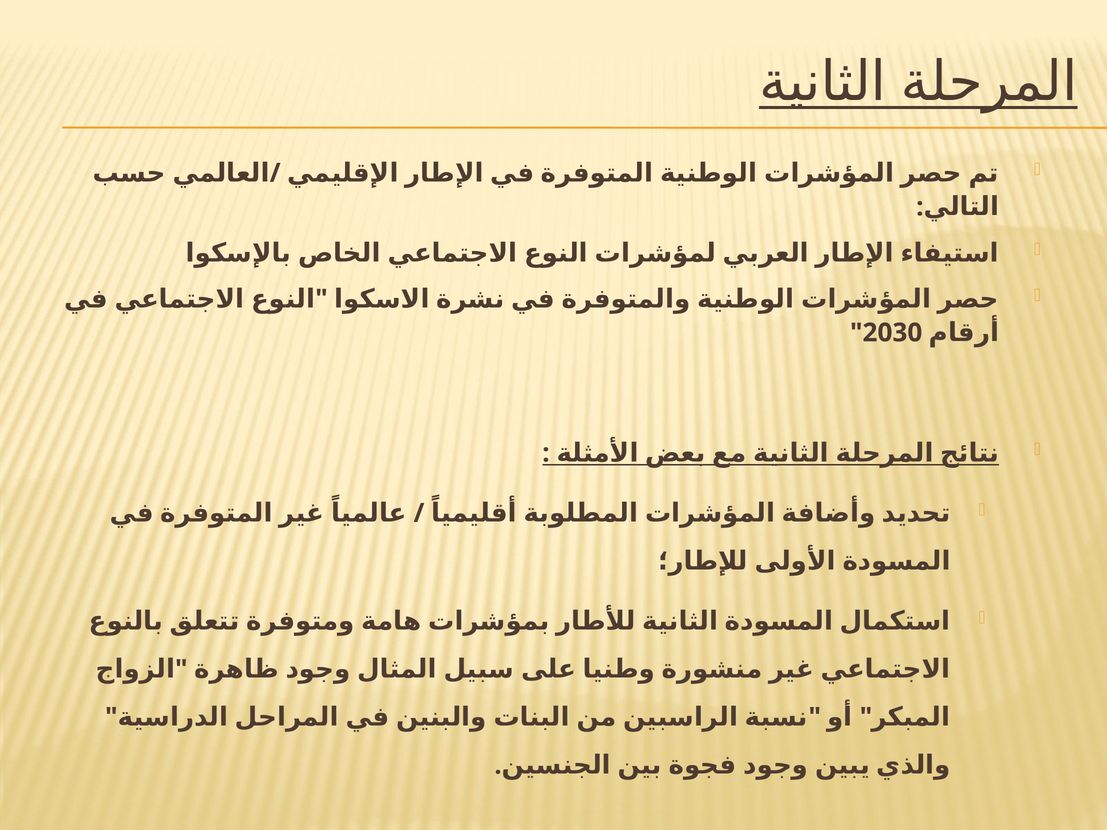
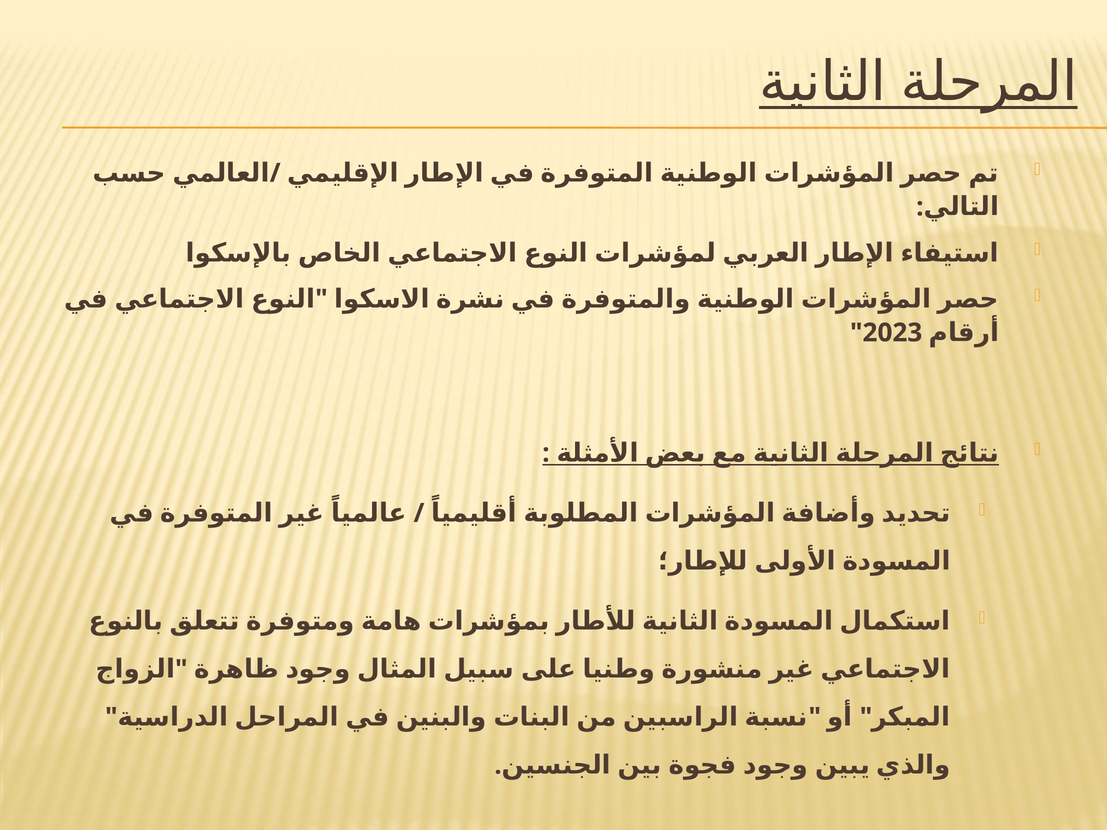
2030: 2030 -> 2023
